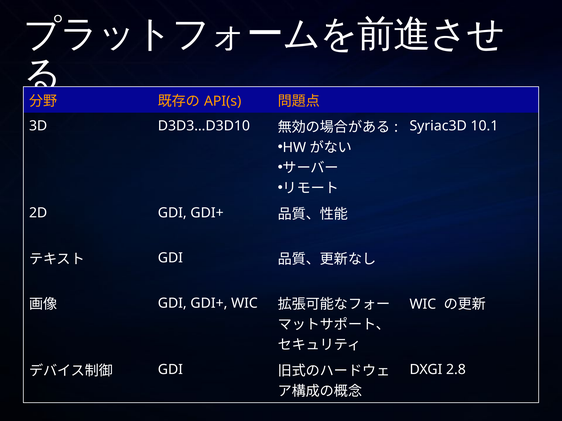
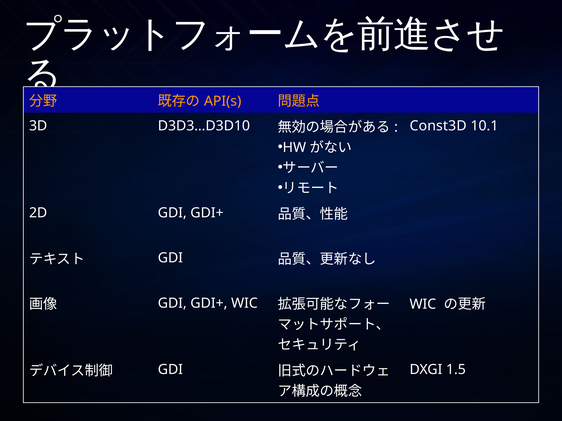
Syriac3D: Syriac3D -> Const3D
2.8: 2.8 -> 1.5
